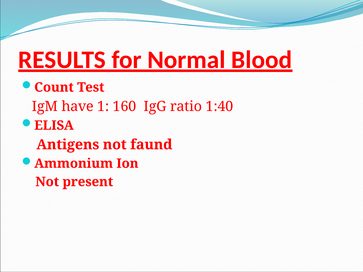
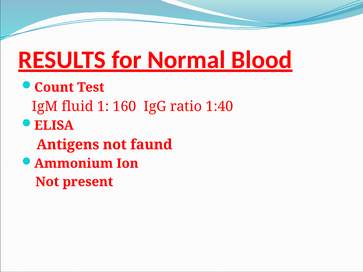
have: have -> fluid
